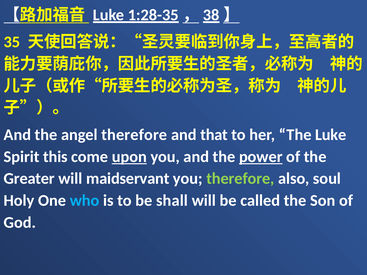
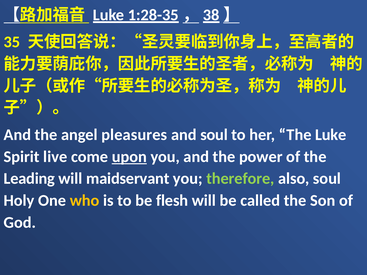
angel therefore: therefore -> pleasures
and that: that -> soul
this: this -> live
power underline: present -> none
Greater: Greater -> Leading
who colour: light blue -> yellow
shall: shall -> flesh
